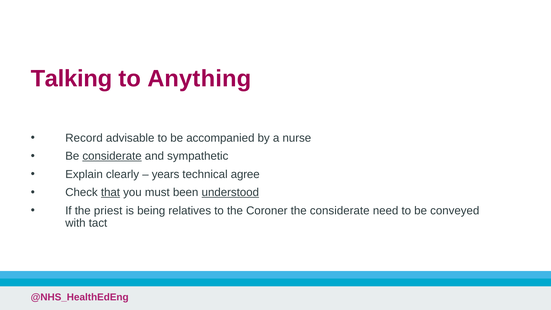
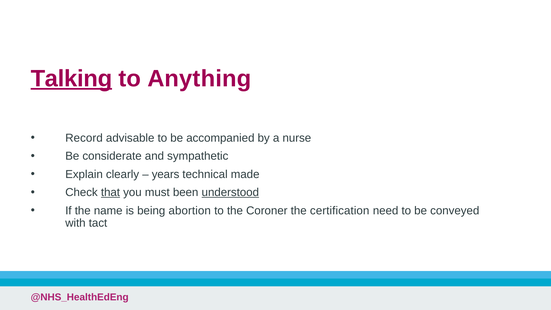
Talking underline: none -> present
considerate at (112, 156) underline: present -> none
agree: agree -> made
priest: priest -> name
relatives: relatives -> abortion
the considerate: considerate -> certification
